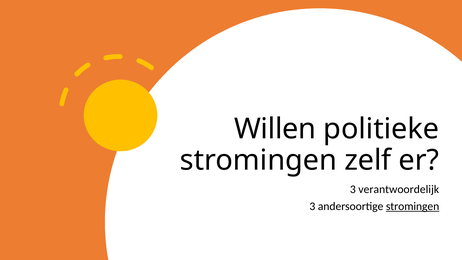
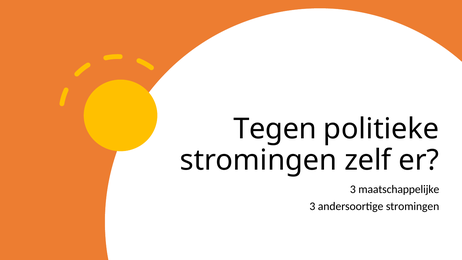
Willen: Willen -> Tegen
verantwoordelijk: verantwoordelijk -> maatschappelijke
stromingen at (413, 206) underline: present -> none
